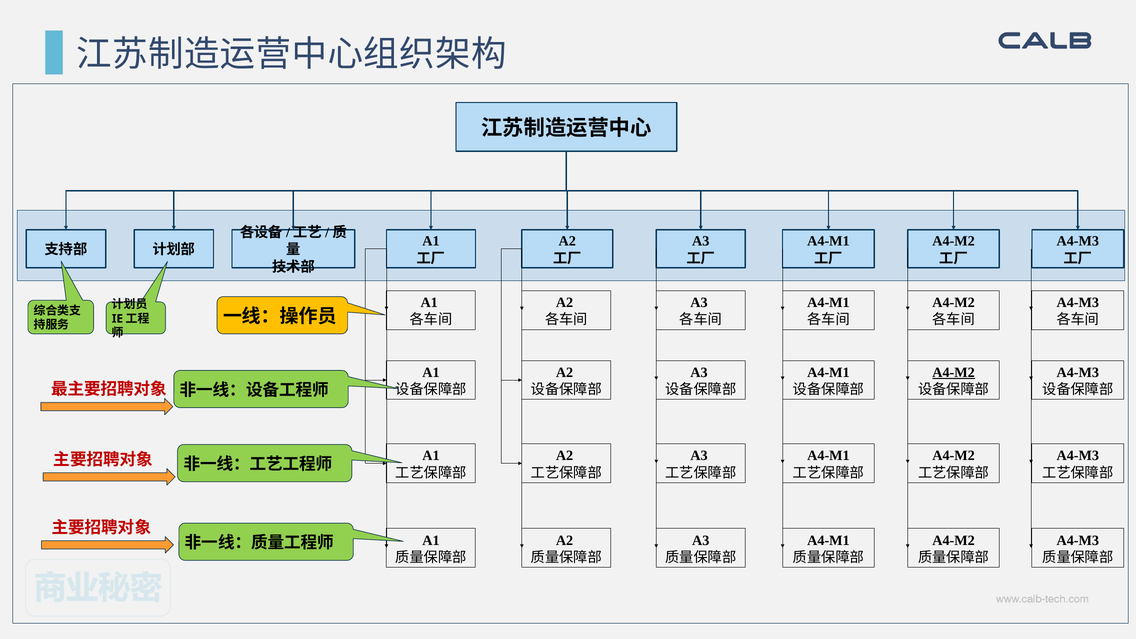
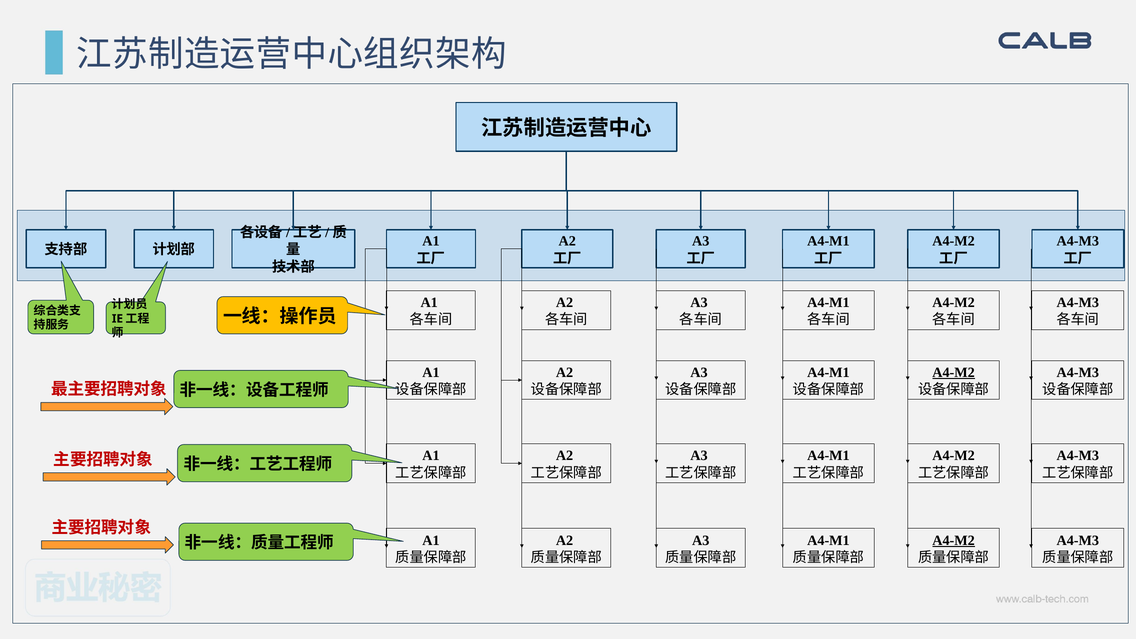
A4-M2 at (954, 540) underline: none -> present
